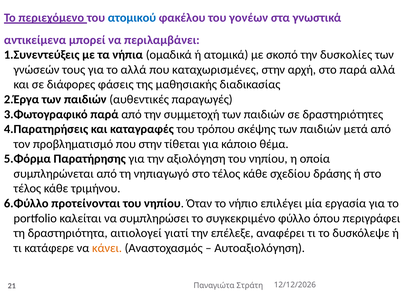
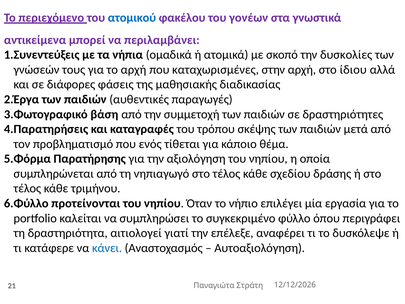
το αλλά: αλλά -> αρχή
στο παρά: παρά -> ίδιου
παρά at (104, 114): παρά -> βάση
που στην: στην -> ενός
κάνει colour: orange -> blue
